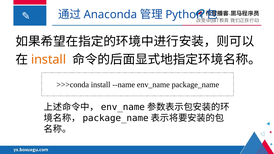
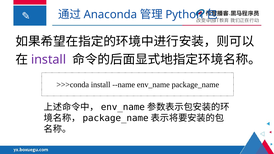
install at (49, 60) colour: orange -> purple
